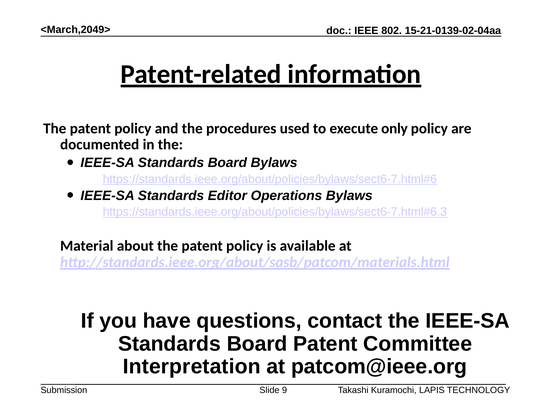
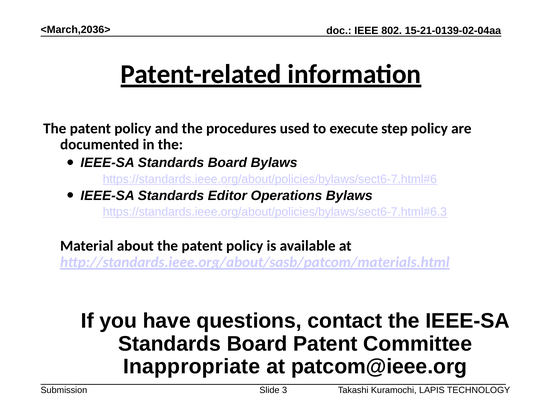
<March,2049>: <March,2049> -> <March,2036>
only: only -> step
Interpretation: Interpretation -> Inappropriate
9: 9 -> 3
